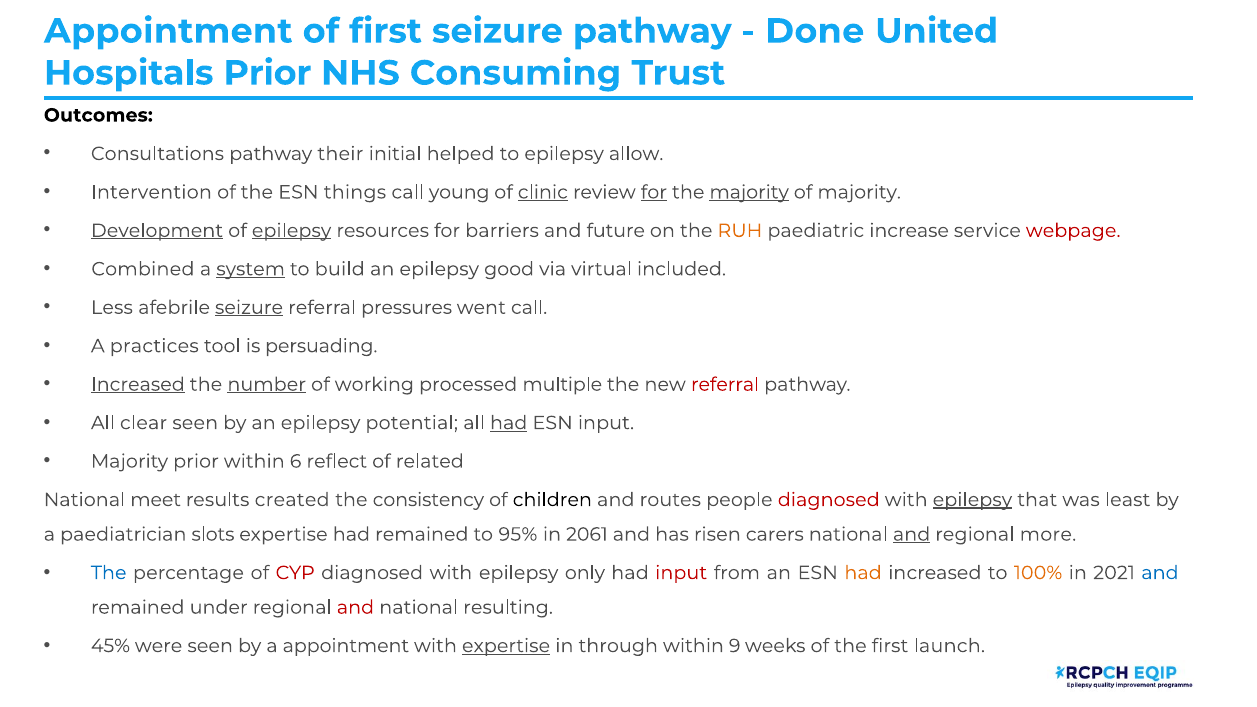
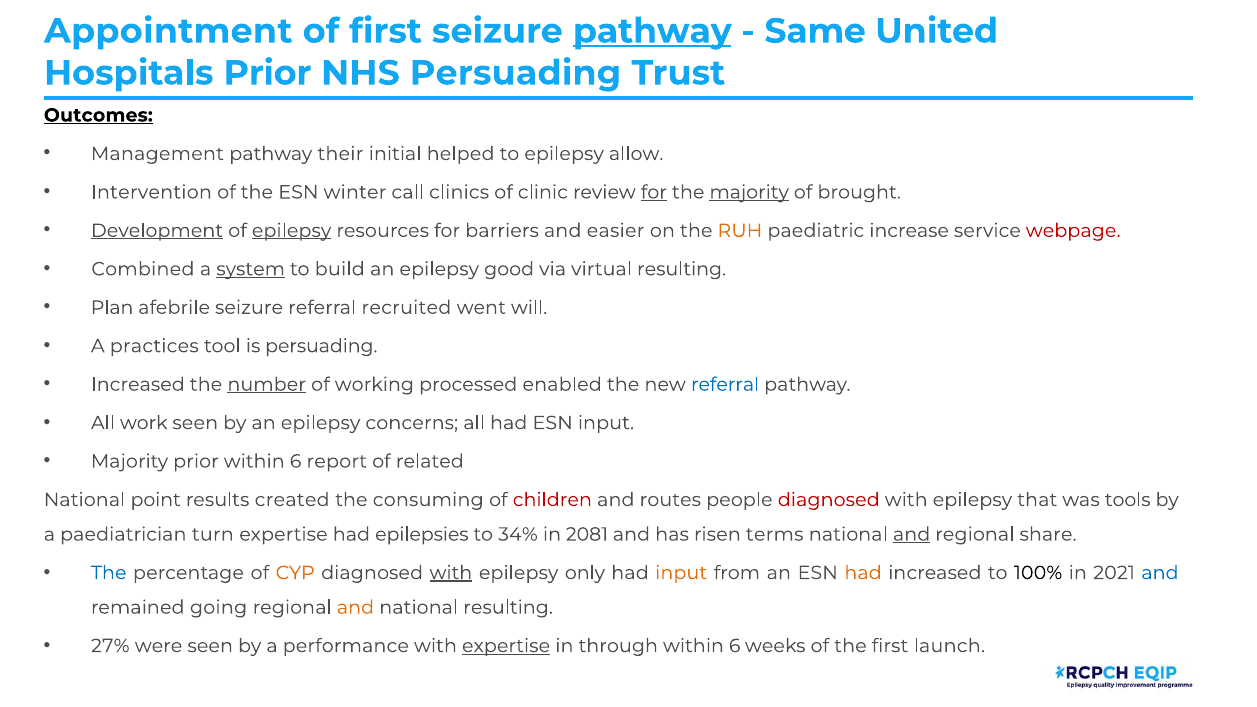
pathway at (652, 31) underline: none -> present
Done: Done -> Same
NHS Consuming: Consuming -> Persuading
Outcomes underline: none -> present
Consultations: Consultations -> Management
things: things -> winter
young: young -> clinics
clinic underline: present -> none
of majority: majority -> brought
future: future -> easier
virtual included: included -> resulting
Less: Less -> Plan
seizure at (249, 308) underline: present -> none
pressures: pressures -> recruited
went call: call -> will
Increased at (138, 384) underline: present -> none
multiple: multiple -> enabled
referral at (725, 384) colour: red -> blue
clear: clear -> work
potential: potential -> concerns
had at (509, 423) underline: present -> none
reflect: reflect -> report
meet: meet -> point
consistency: consistency -> consuming
children colour: black -> red
epilepsy at (972, 500) underline: present -> none
least: least -> tools
slots: slots -> turn
had remained: remained -> epilepsies
95%: 95% -> 34%
2061: 2061 -> 2081
carers: carers -> terms
more: more -> share
CYP colour: red -> orange
with at (451, 573) underline: none -> present
input at (681, 573) colour: red -> orange
100% colour: orange -> black
under: under -> going
and at (355, 607) colour: red -> orange
45%: 45% -> 27%
a appointment: appointment -> performance
9 at (735, 646): 9 -> 6
